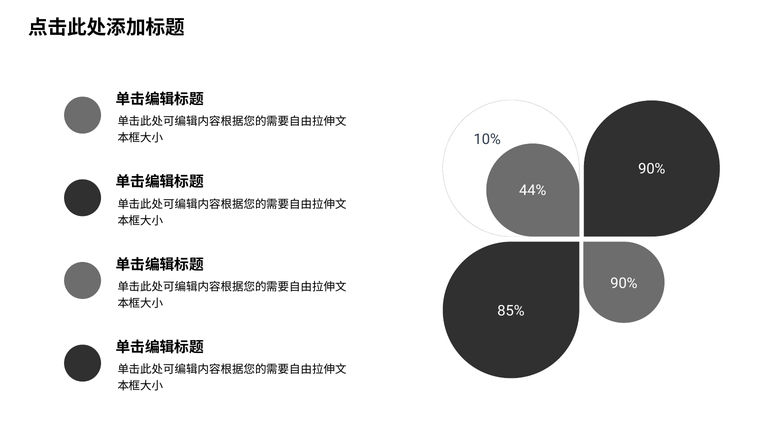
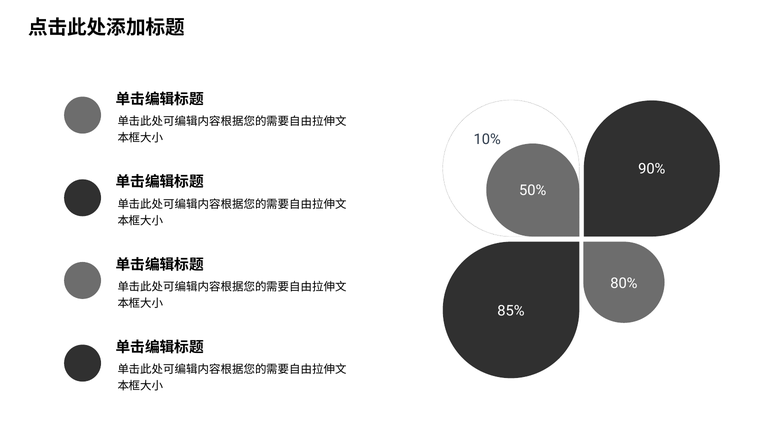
44%: 44% -> 50%
90% at (624, 283): 90% -> 80%
